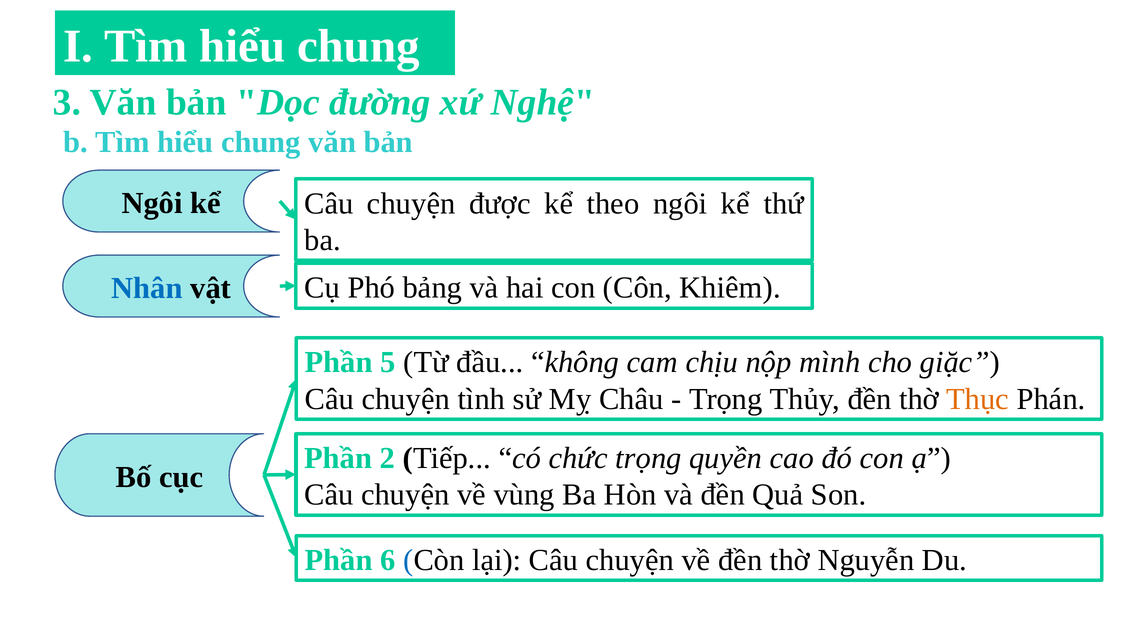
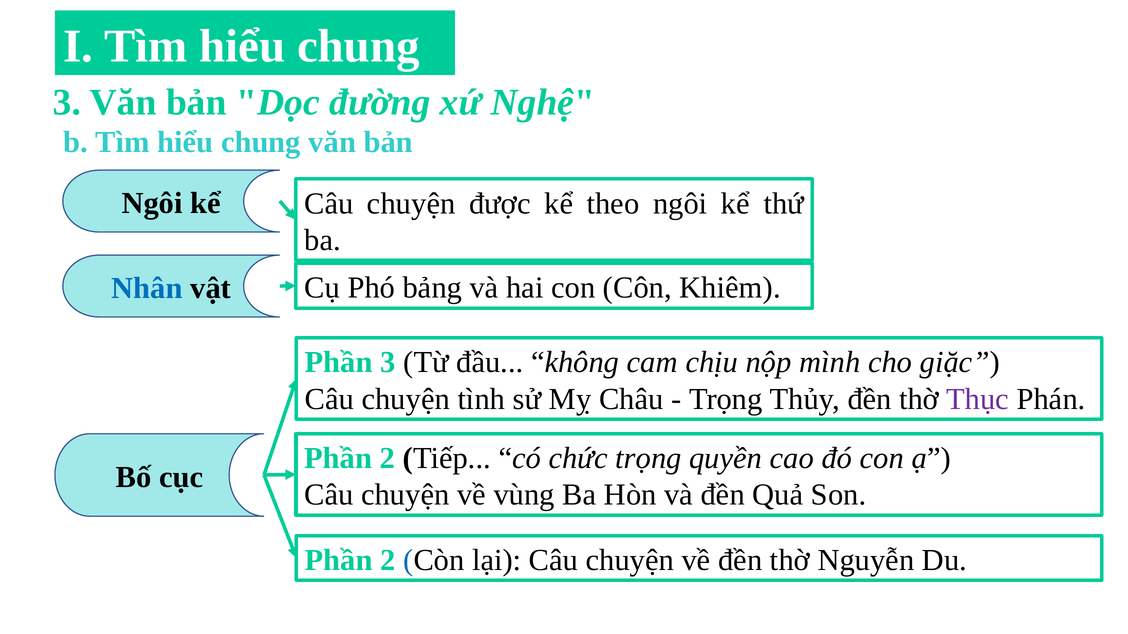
Phần 5: 5 -> 3
Thục colour: orange -> purple
6 at (388, 561): 6 -> 2
